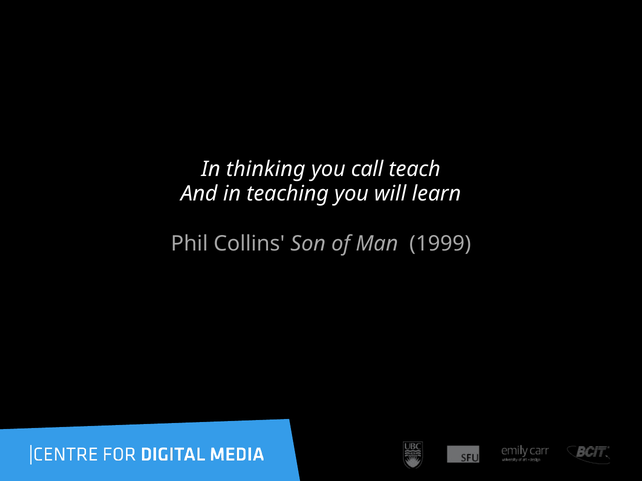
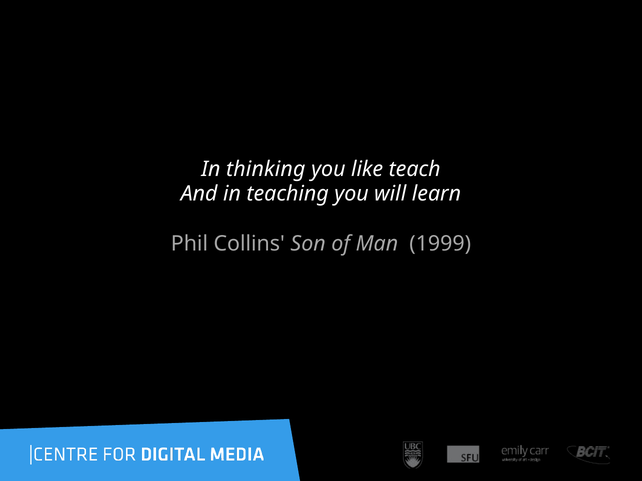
call: call -> like
